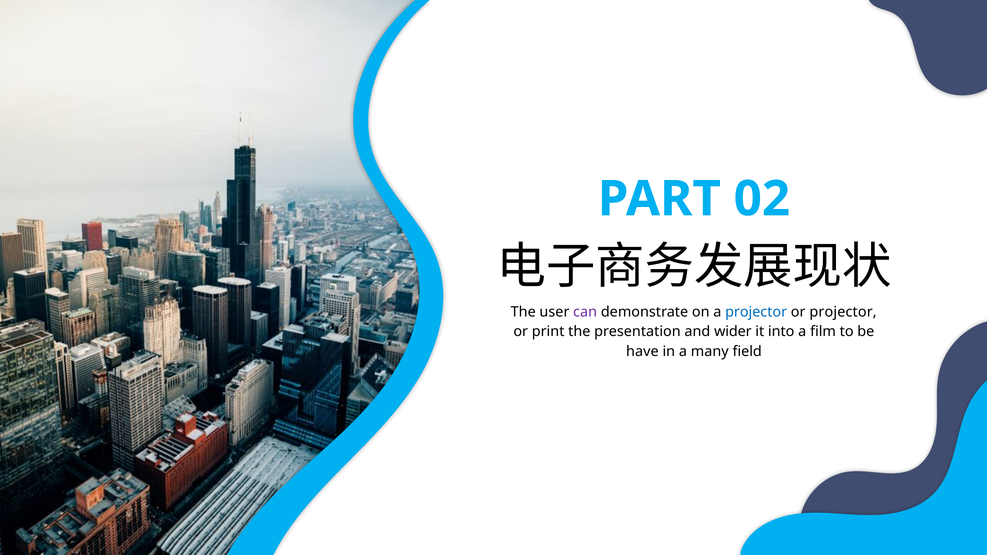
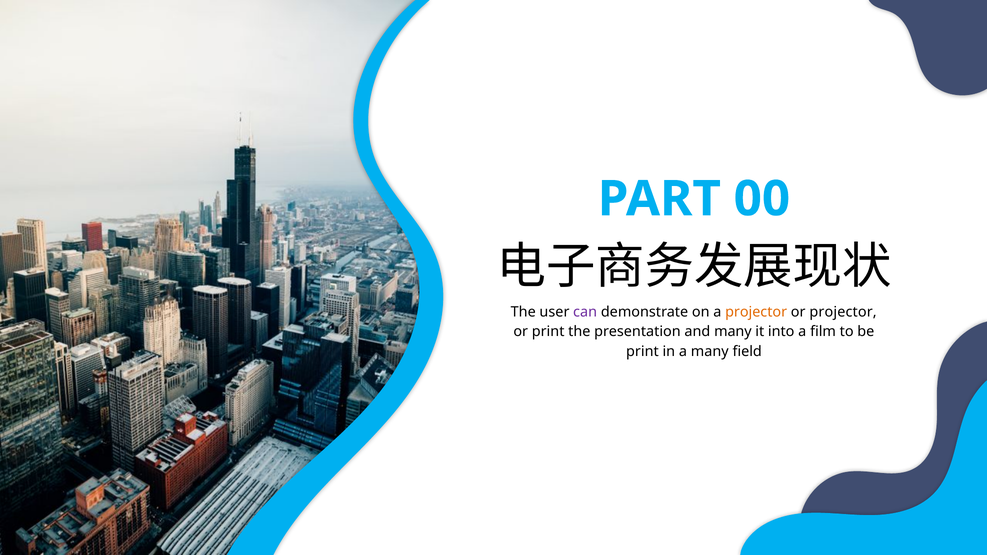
02: 02 -> 00
projector at (756, 312) colour: blue -> orange
and wider: wider -> many
have at (642, 351): have -> print
